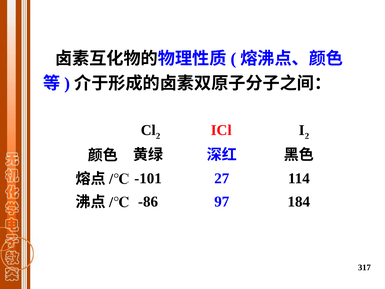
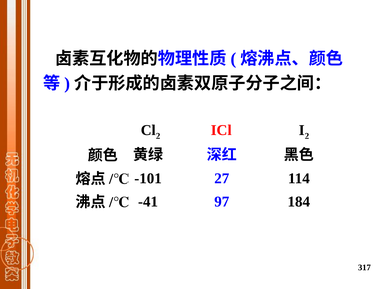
-86: -86 -> -41
